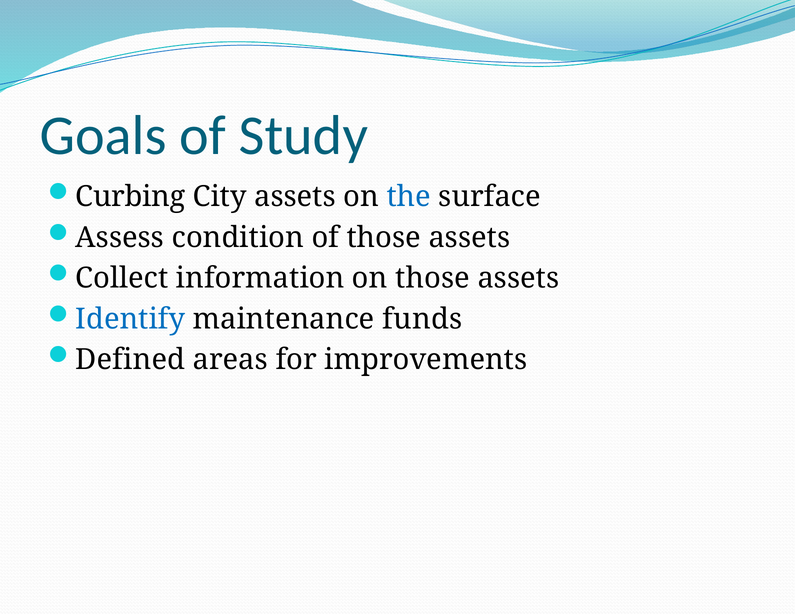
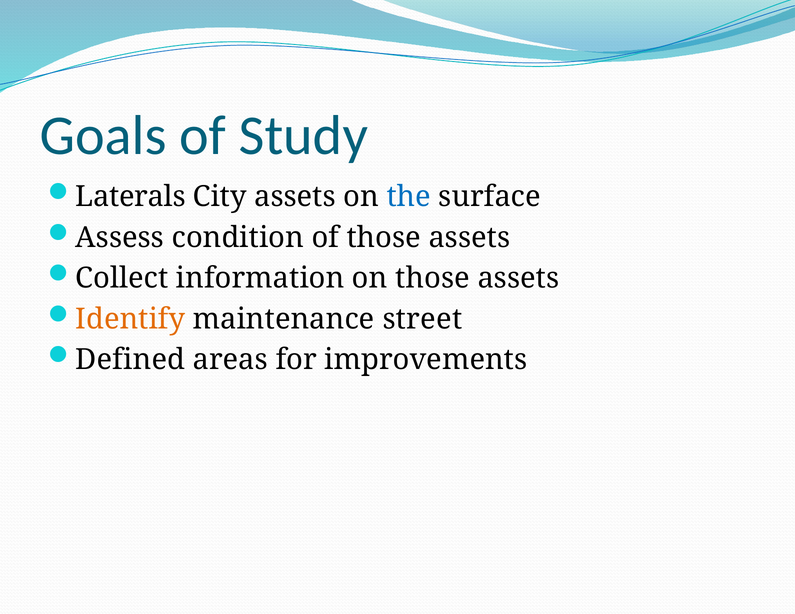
Curbing: Curbing -> Laterals
Identify colour: blue -> orange
funds: funds -> street
